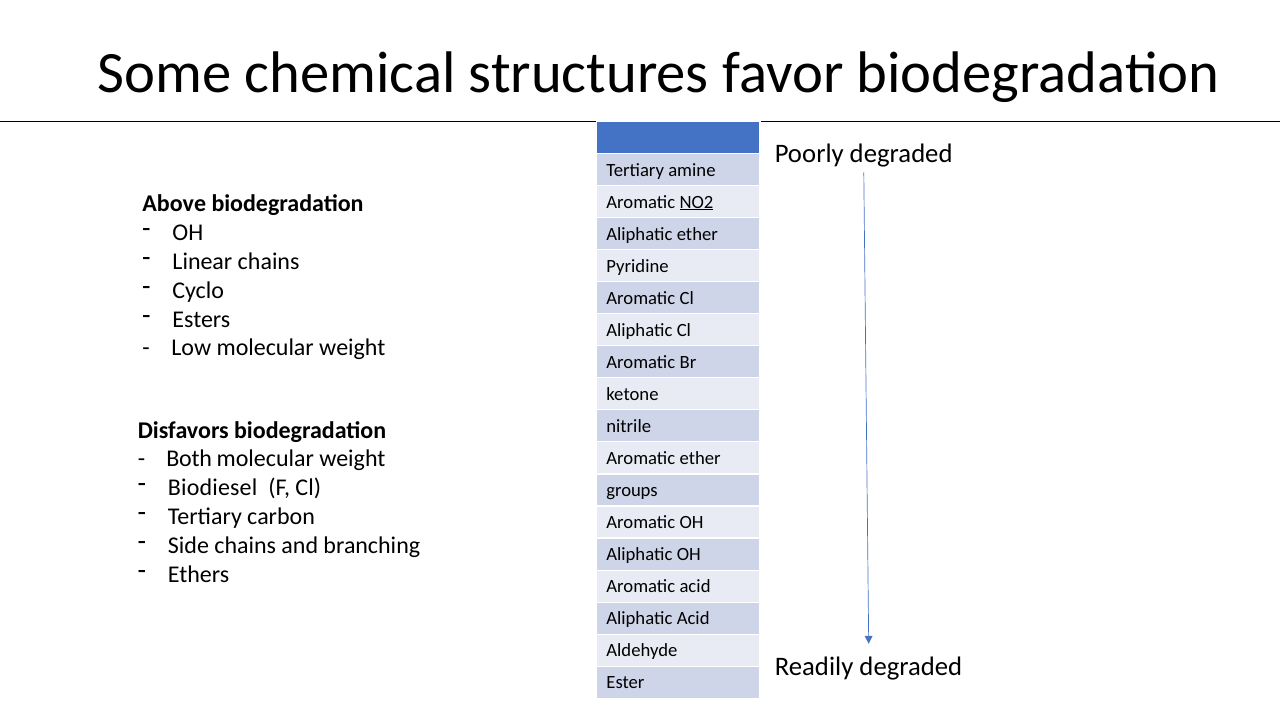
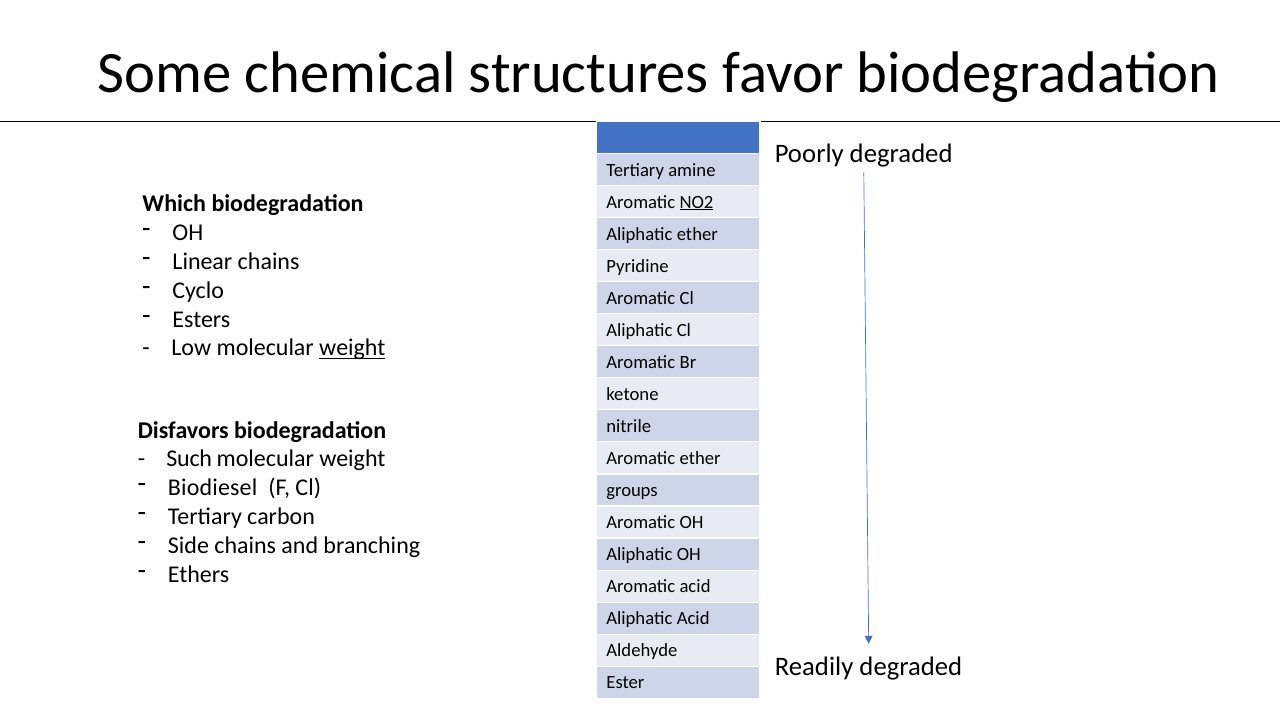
Above: Above -> Which
weight at (352, 348) underline: none -> present
Both: Both -> Such
